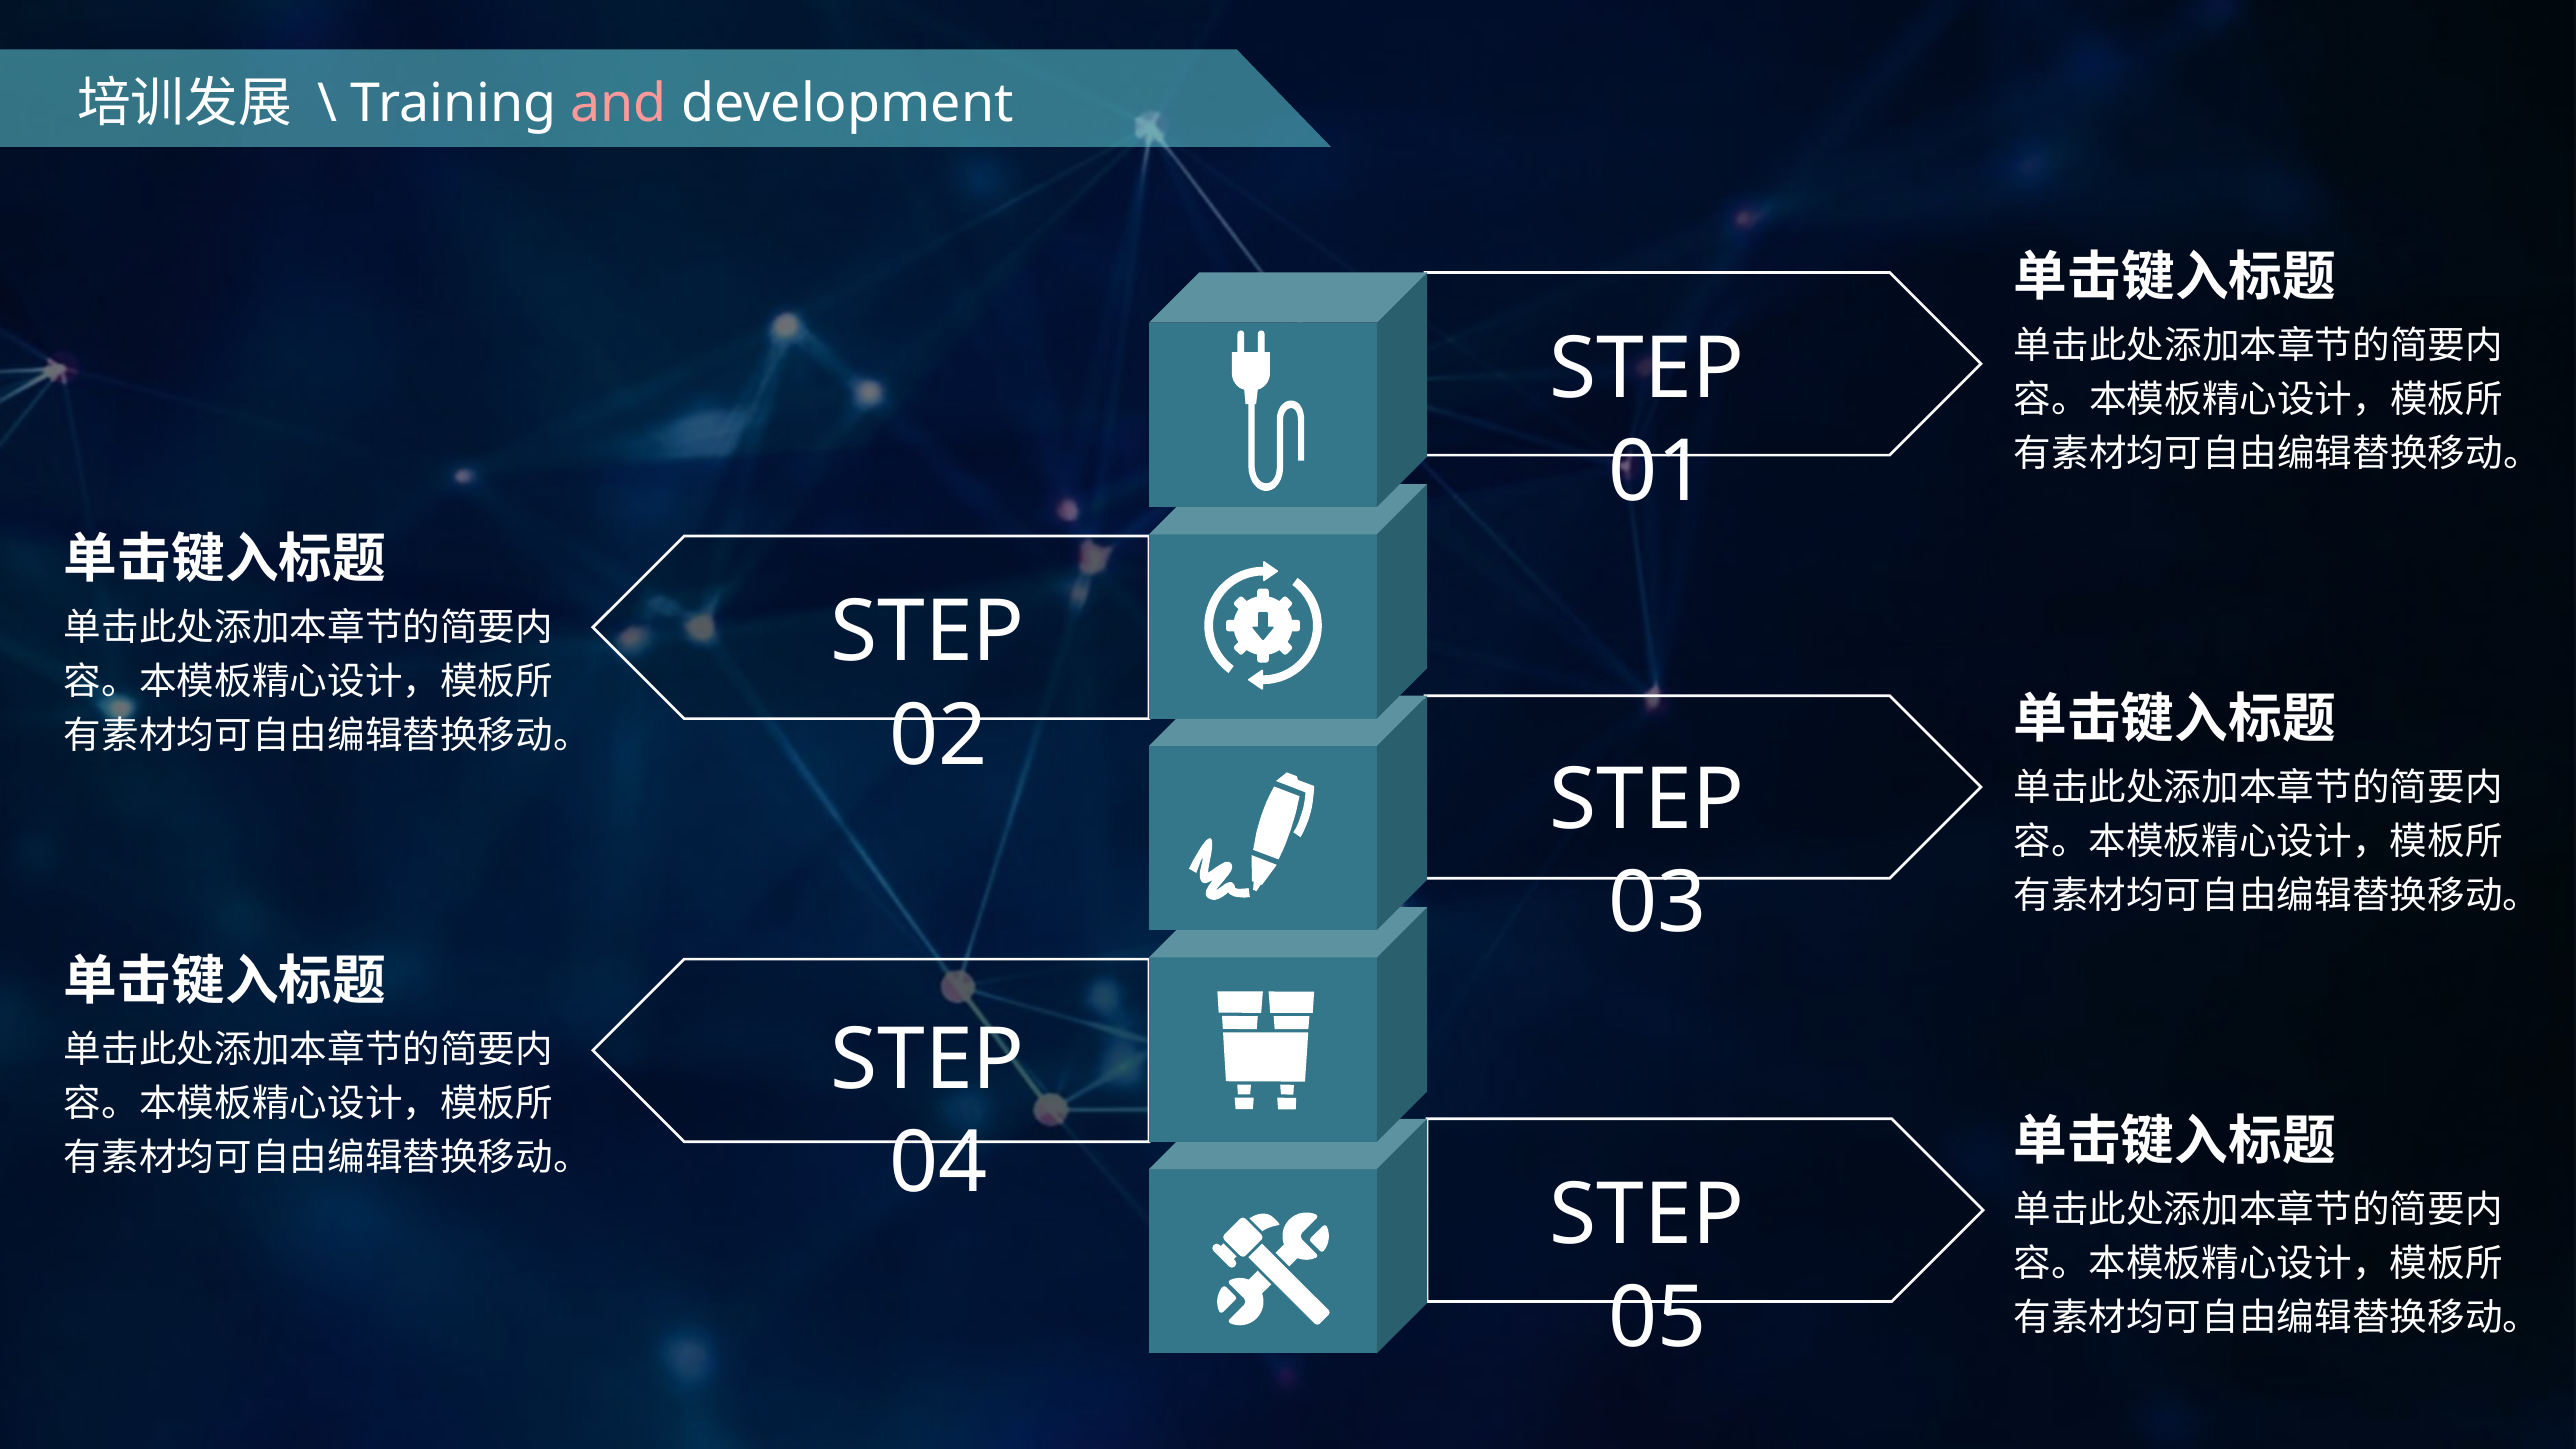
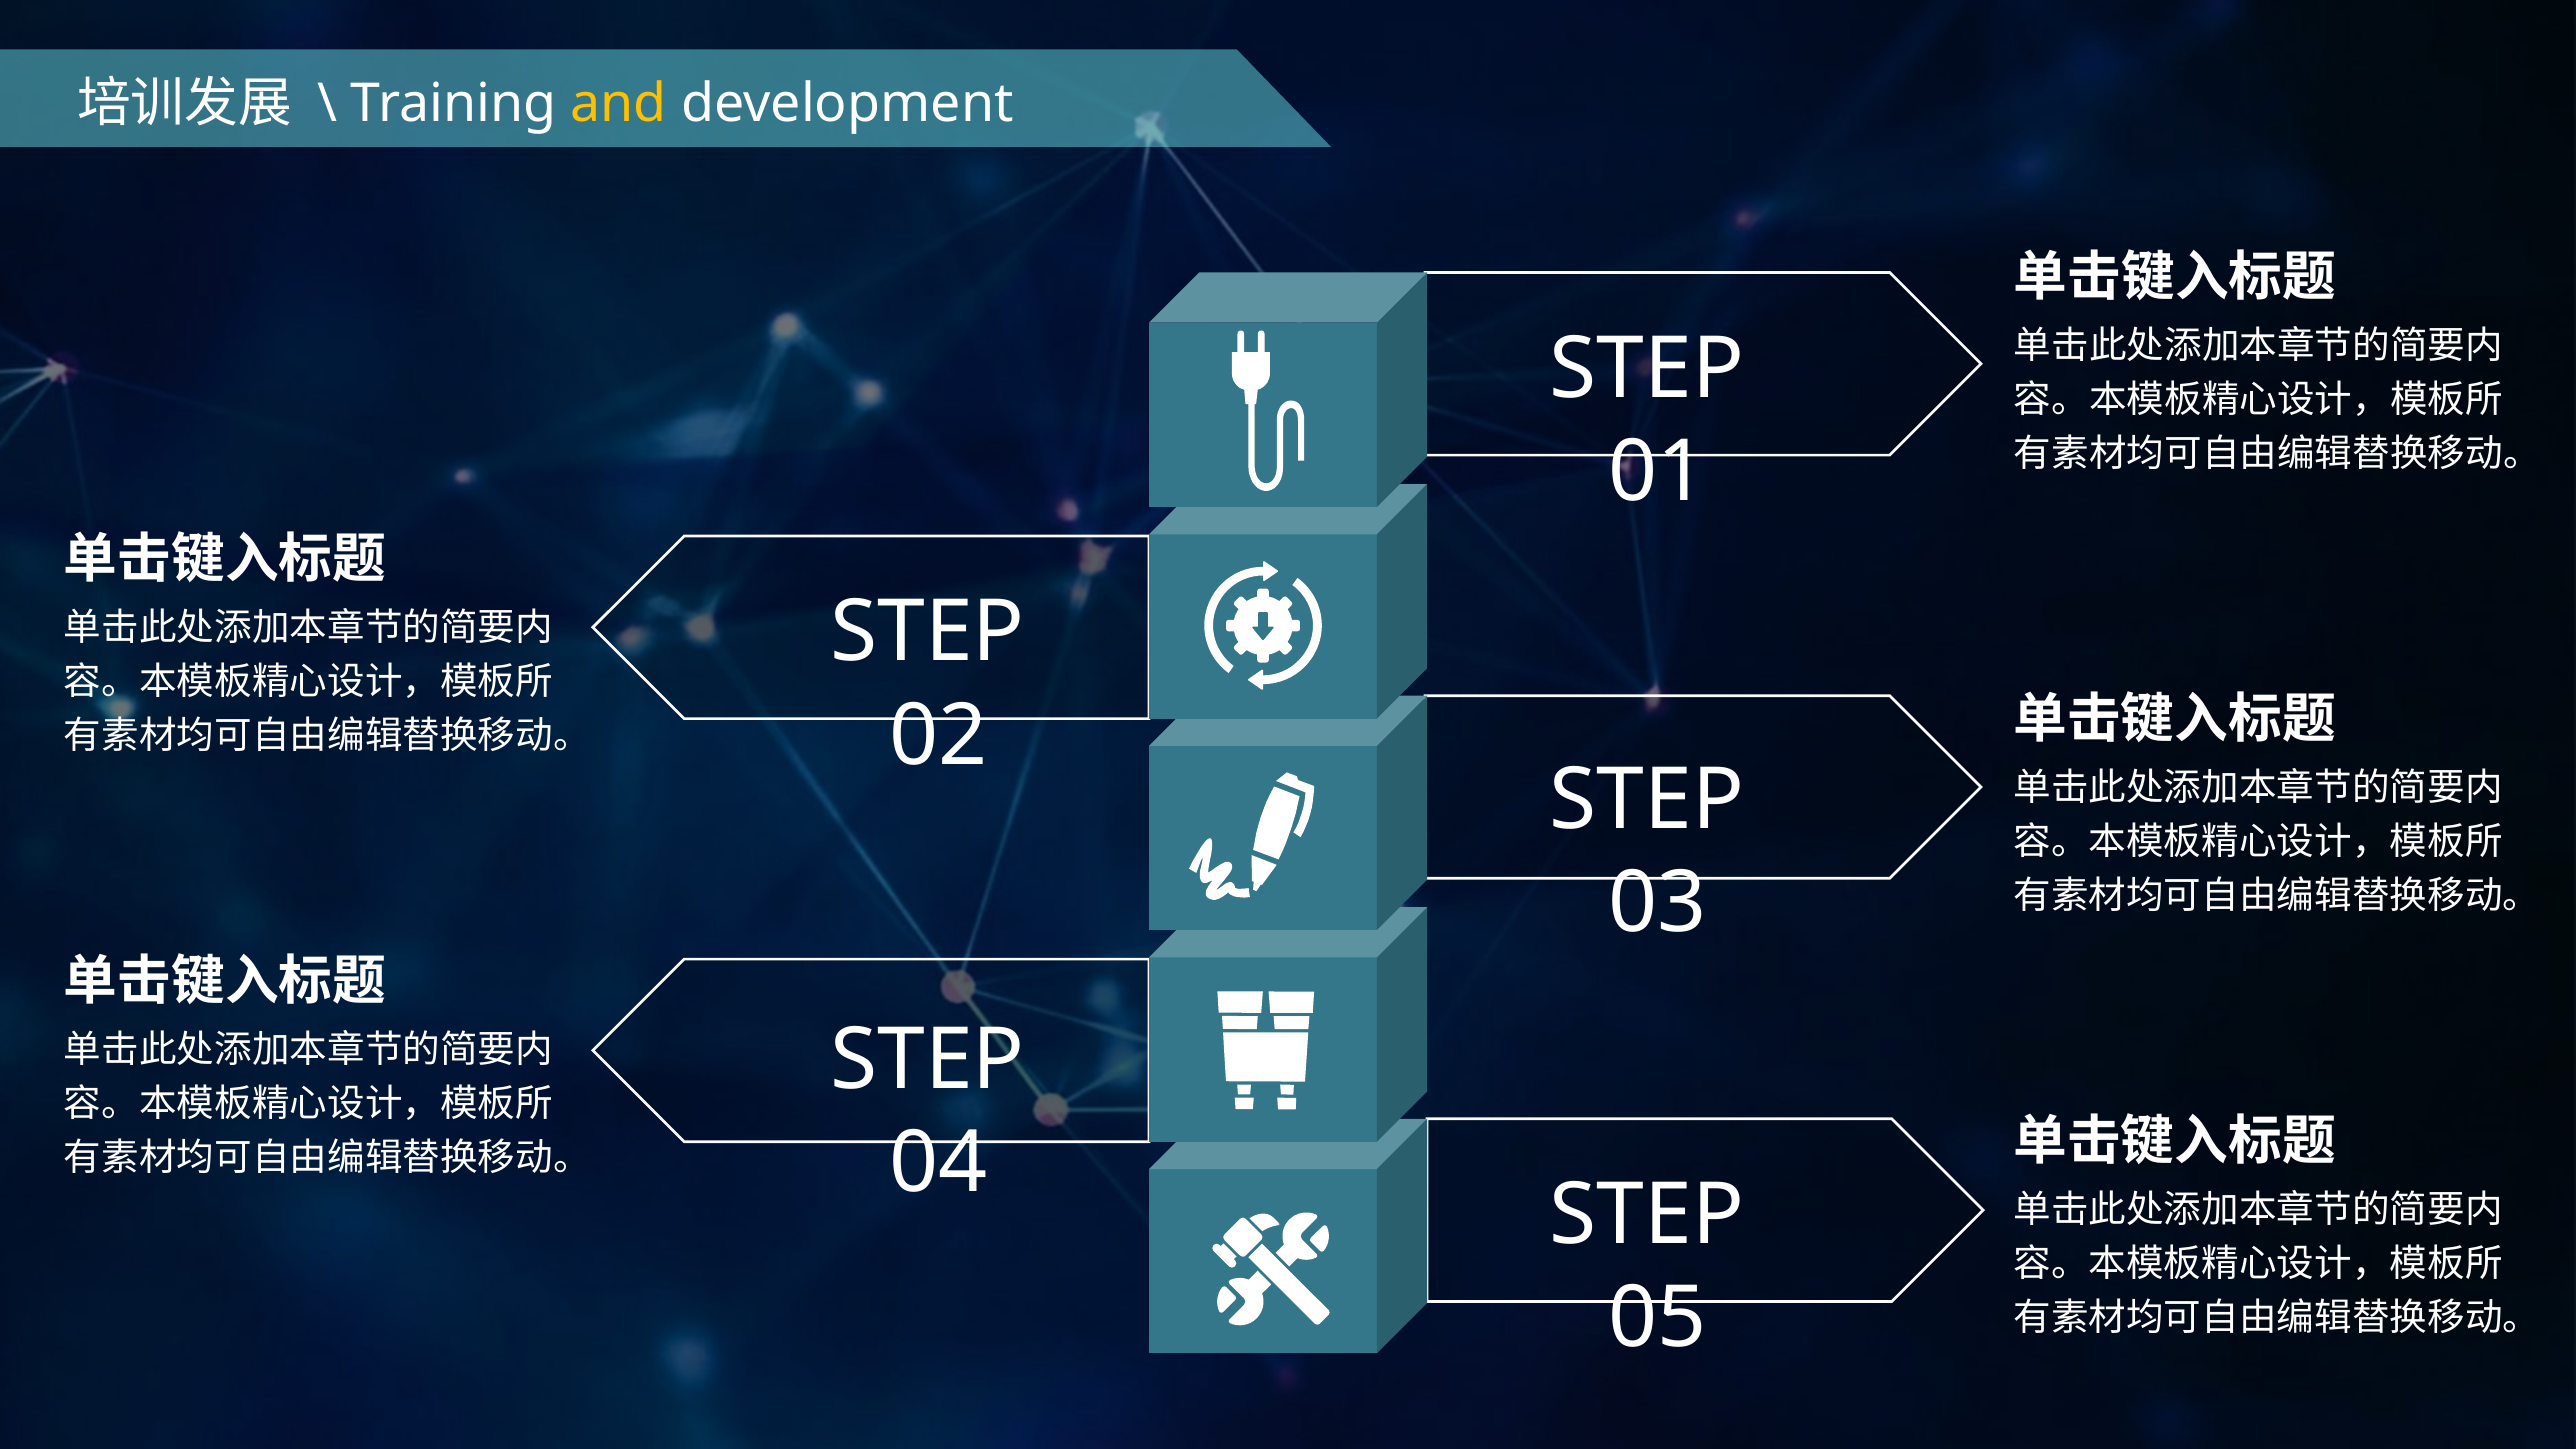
and colour: pink -> yellow
